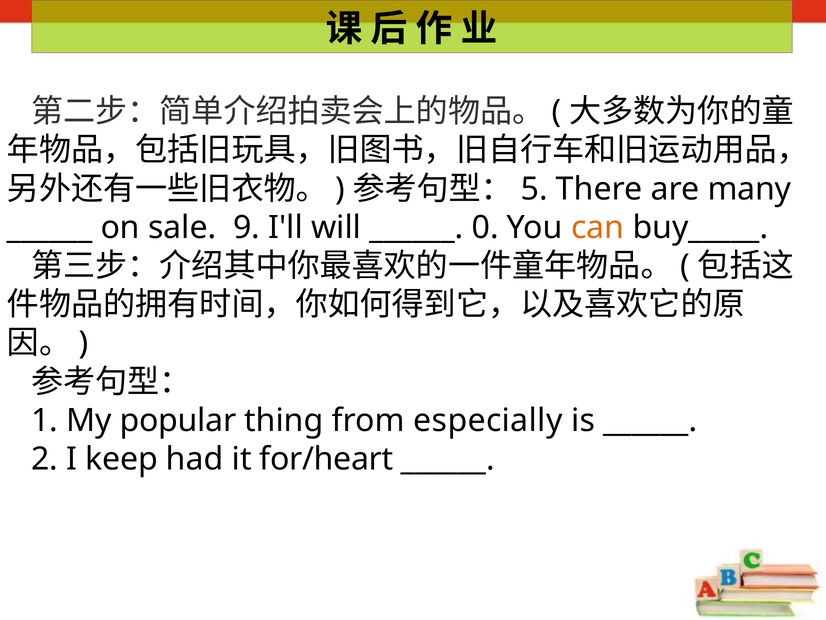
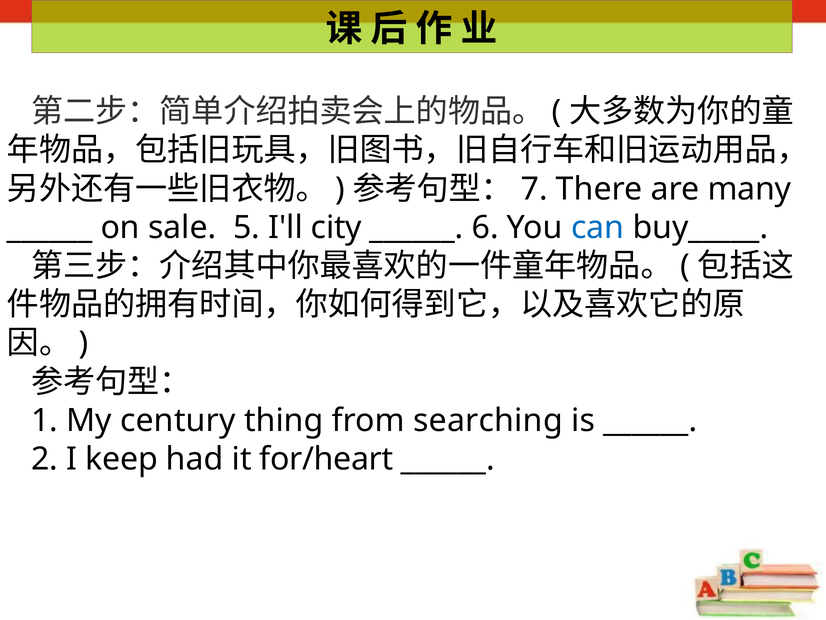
5: 5 -> 7
9: 9 -> 5
will: will -> city
0: 0 -> 6
can colour: orange -> blue
popular: popular -> century
especially: especially -> searching
